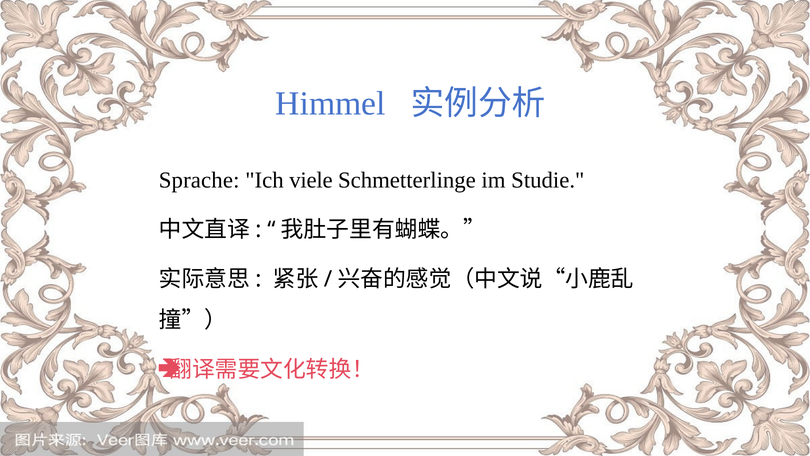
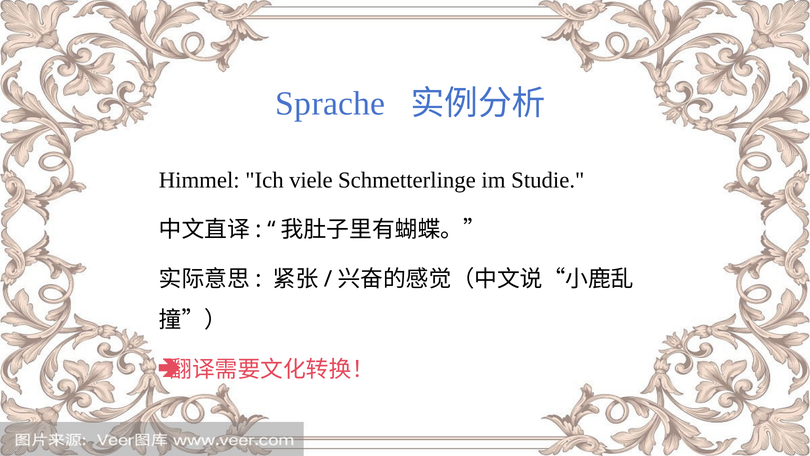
Himmel: Himmel -> Sprache
Sprache: Sprache -> Himmel
